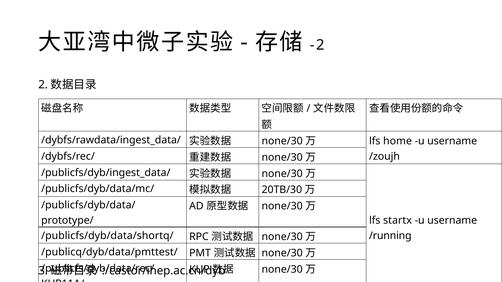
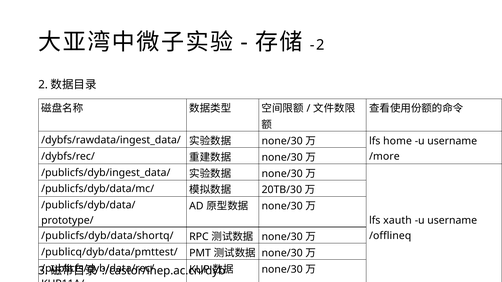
/zoujh: /zoujh -> /more
startx: startx -> xauth
/running: /running -> /offlineq
